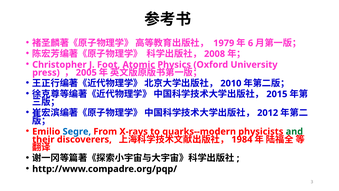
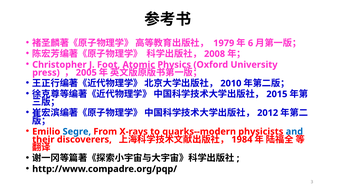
and colour: green -> blue
